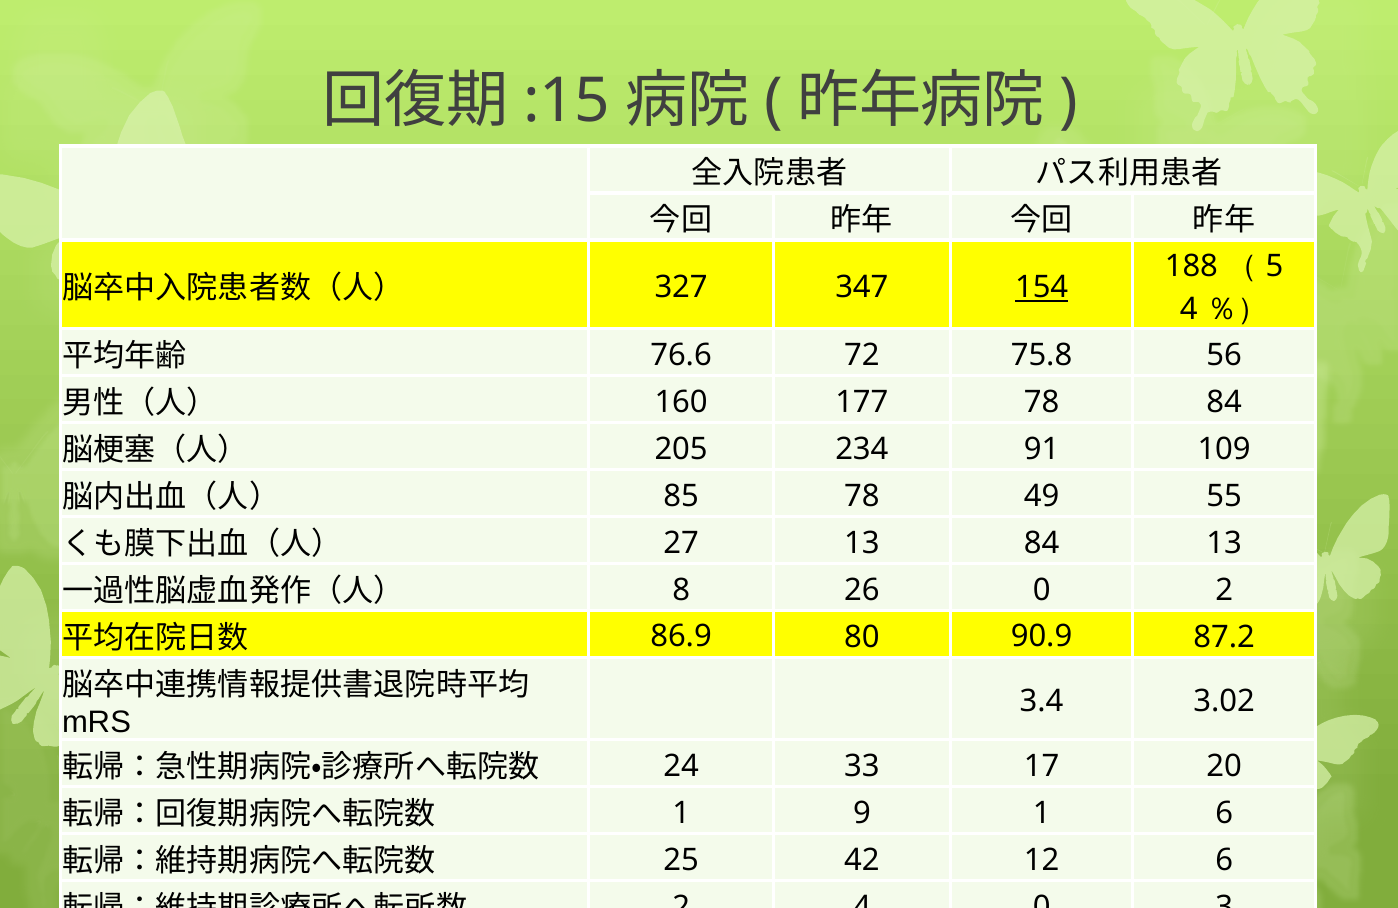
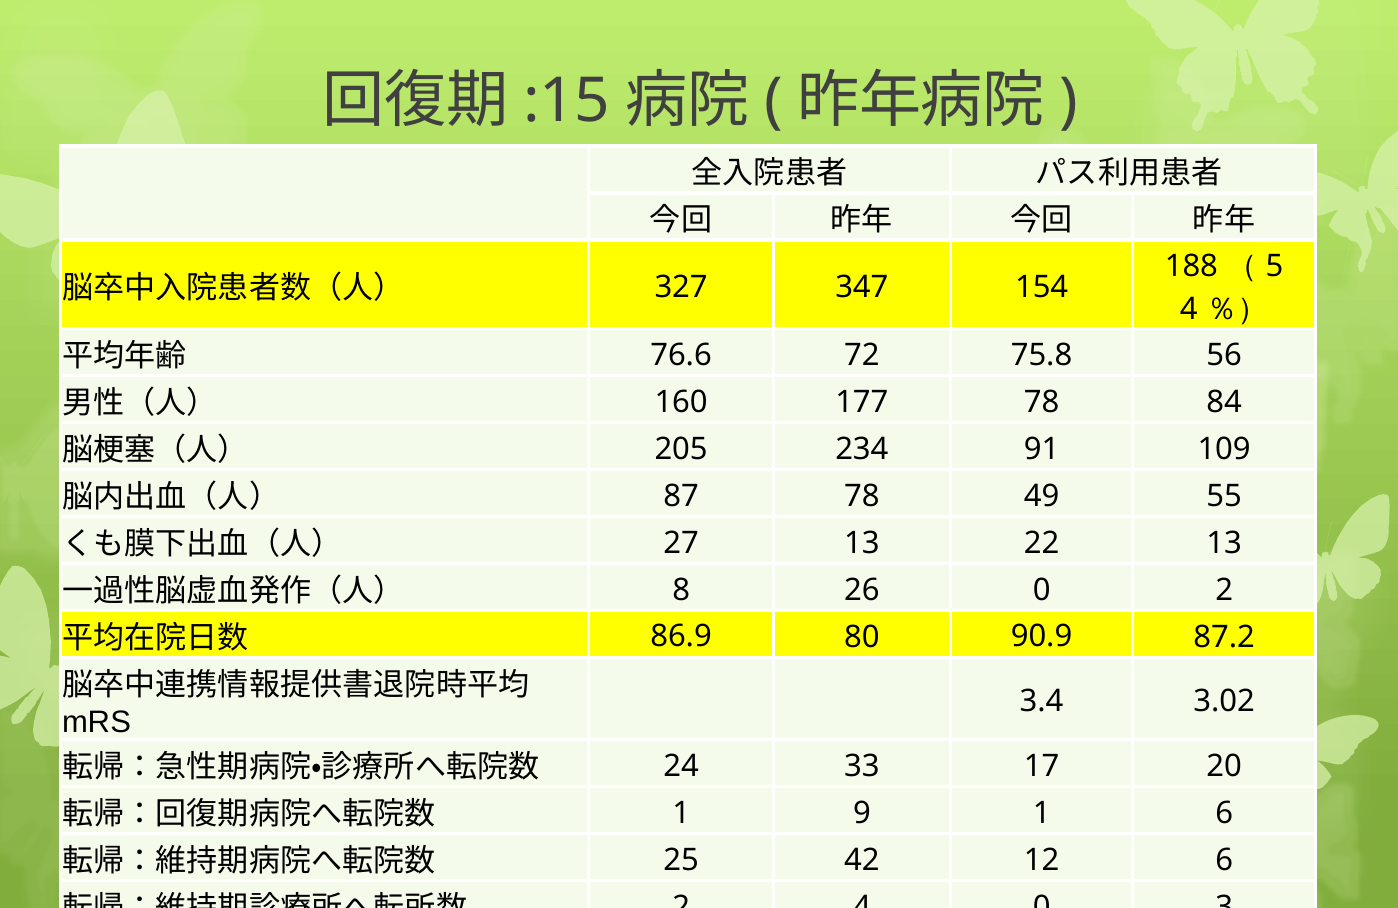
154 underline: present -> none
85: 85 -> 87
13 84: 84 -> 22
